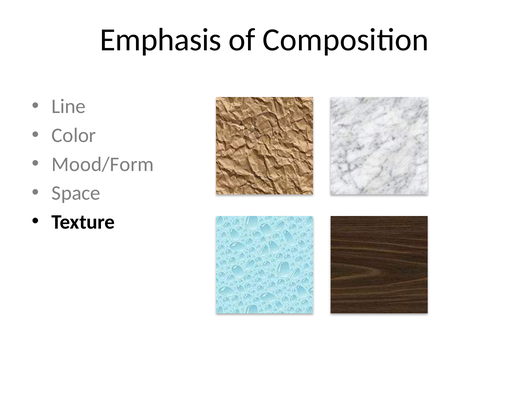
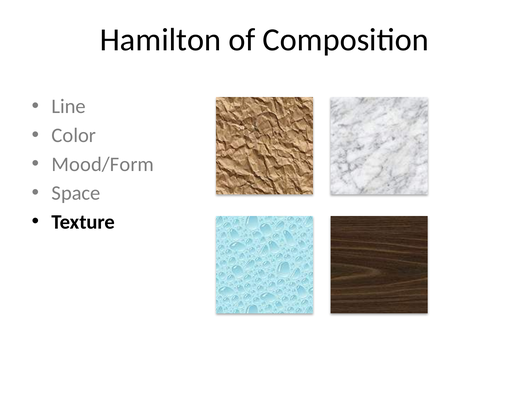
Emphasis: Emphasis -> Hamilton
